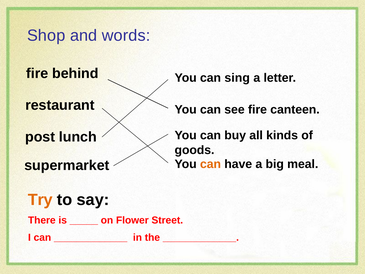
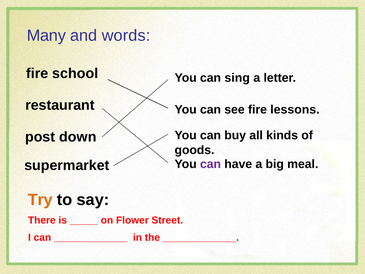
Shop: Shop -> Many
behind: behind -> school
canteen: canteen -> lessons
lunch: lunch -> down
can at (211, 164) colour: orange -> purple
